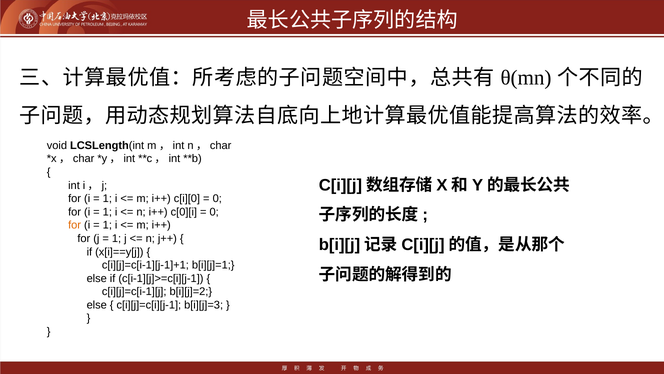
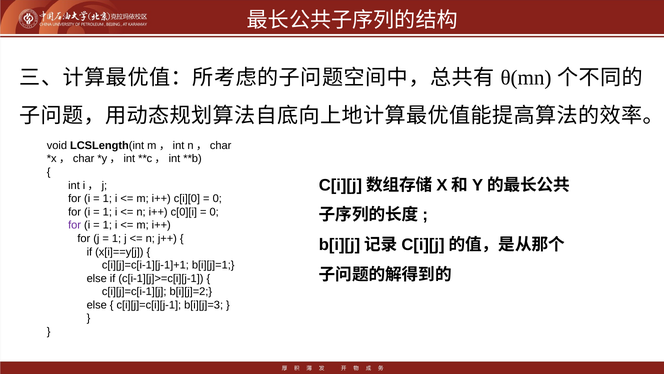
for at (75, 225) colour: orange -> purple
